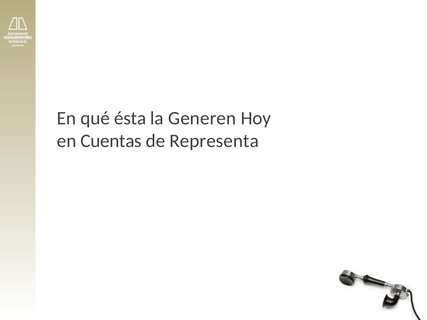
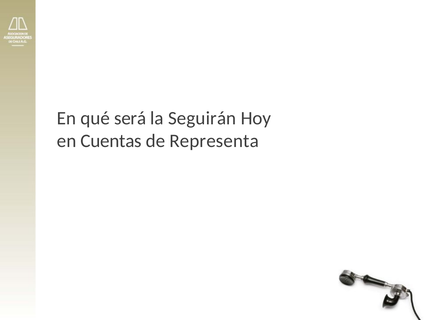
ésta: ésta -> será
Generen: Generen -> Seguirán
